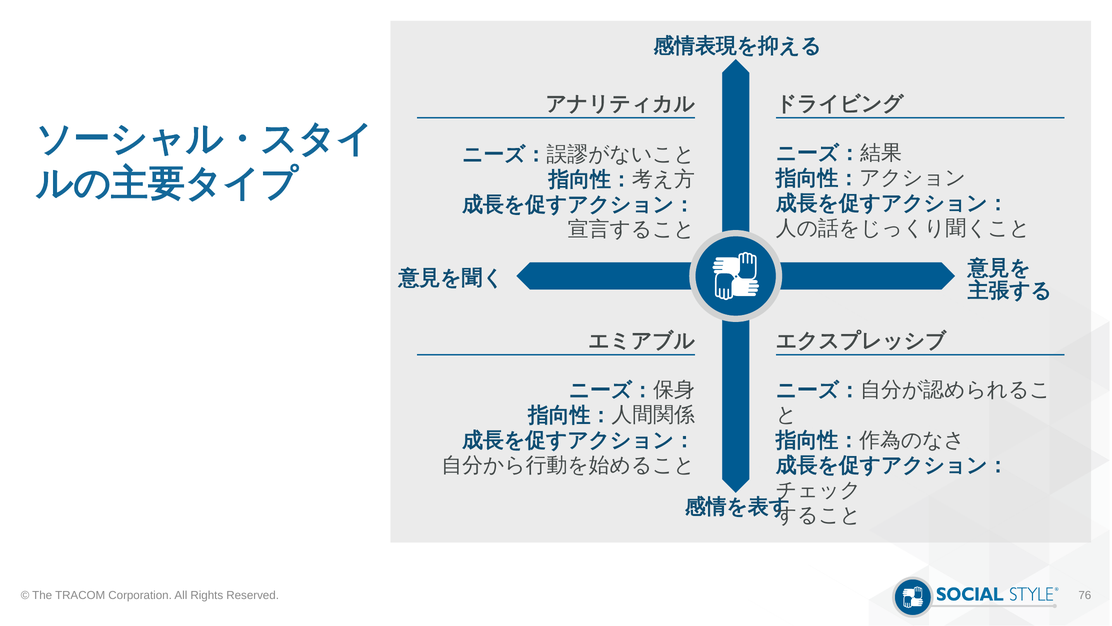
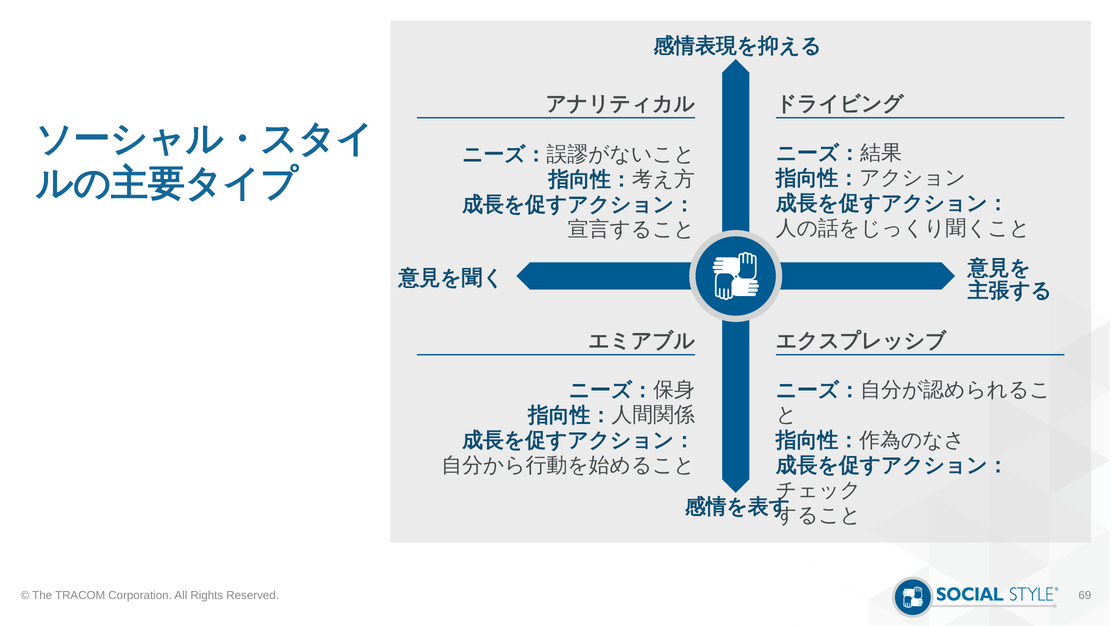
76: 76 -> 69
